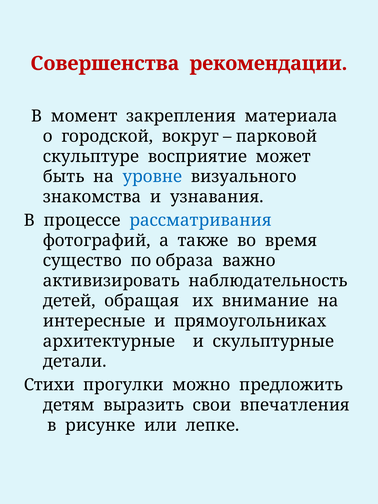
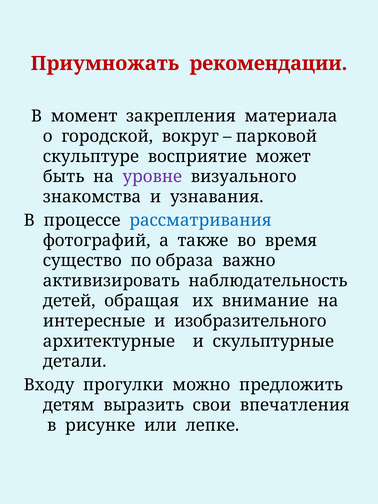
Совершенства: Совершенства -> Приумножать
уровне colour: blue -> purple
прямоугольниках: прямоугольниках -> изобразительного
Стихи: Стихи -> Входу
